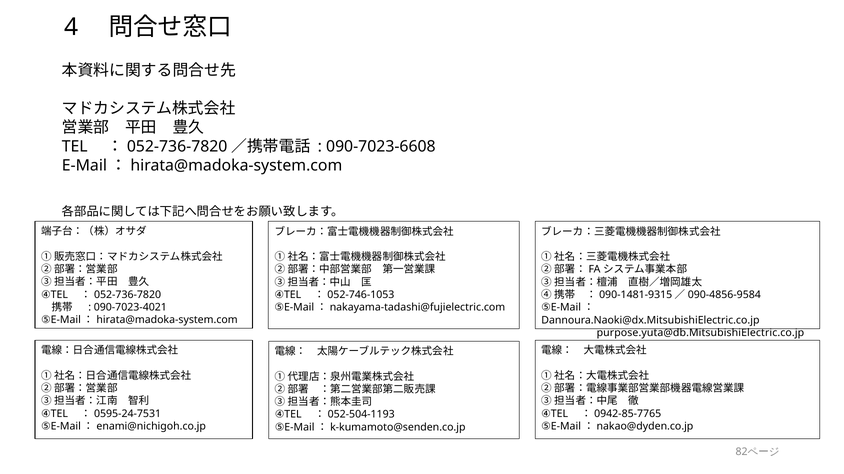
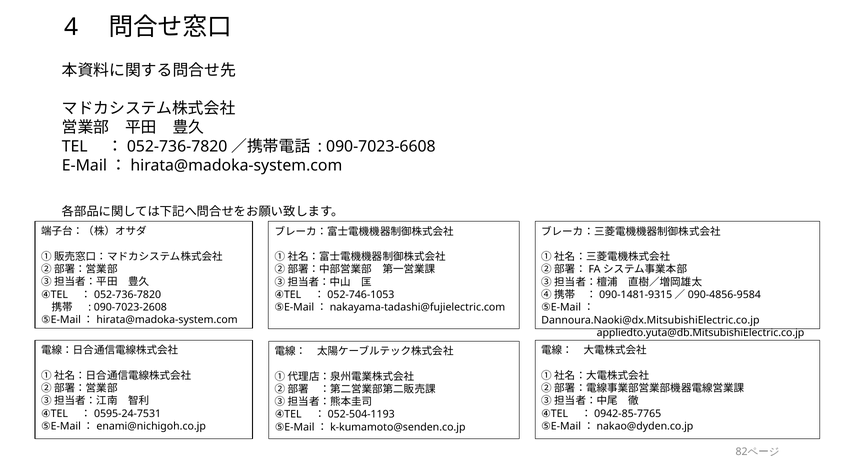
090-7023-4021: 090-7023-4021 -> 090-7023-2608
purpose.yuta@db.MitsubishiElectric.co.jp: purpose.yuta@db.MitsubishiElectric.co.jp -> appliedto.yuta@db.MitsubishiElectric.co.jp
